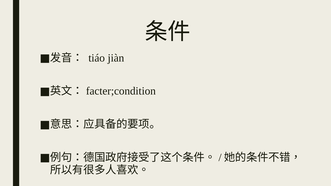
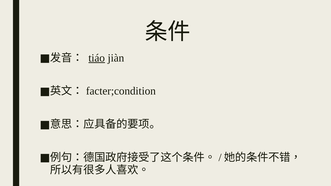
tiáo underline: none -> present
